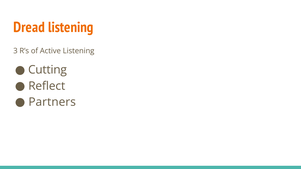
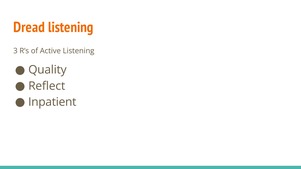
Cutting: Cutting -> Quality
Partners: Partners -> Inpatient
